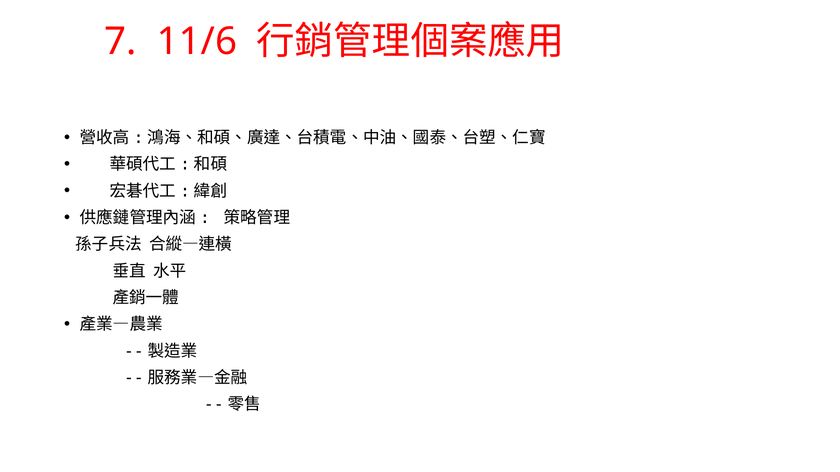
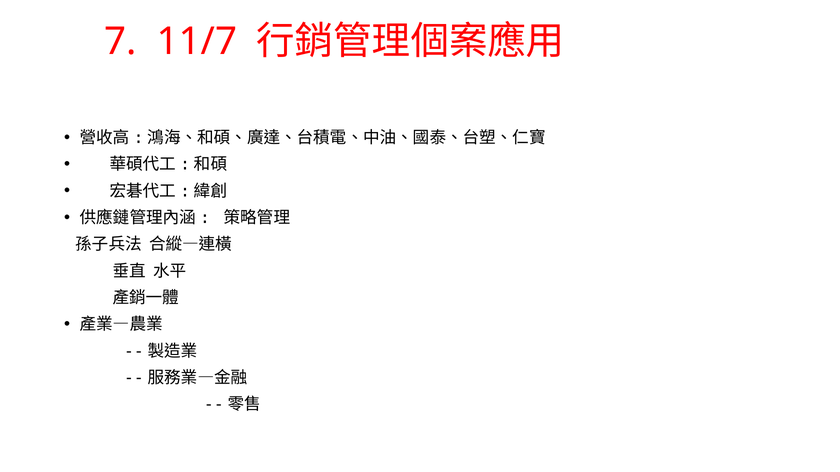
11/6: 11/6 -> 11/7
